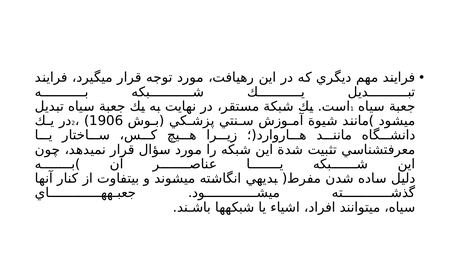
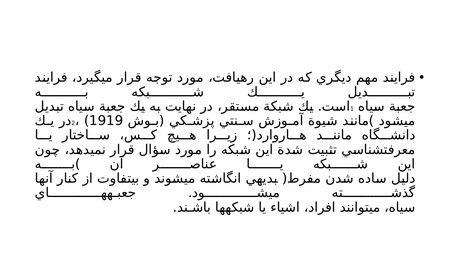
1906: 1906 -> 1919
